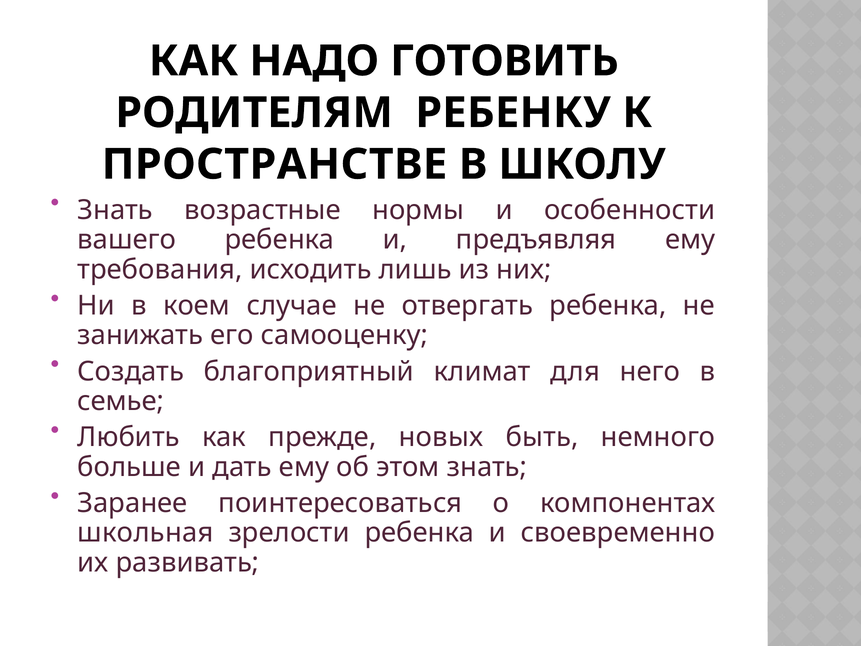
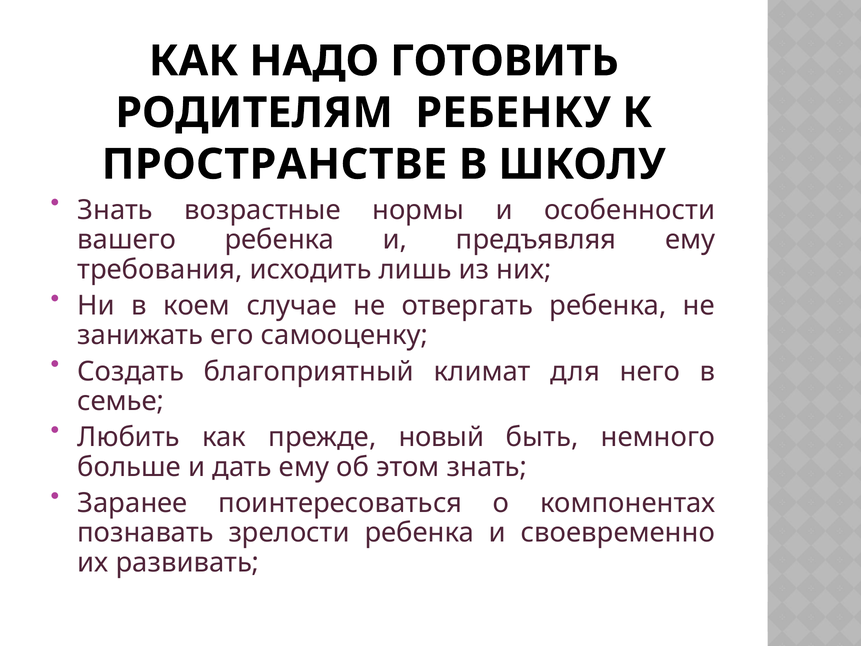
новых: новых -> новый
школьная: школьная -> познавать
